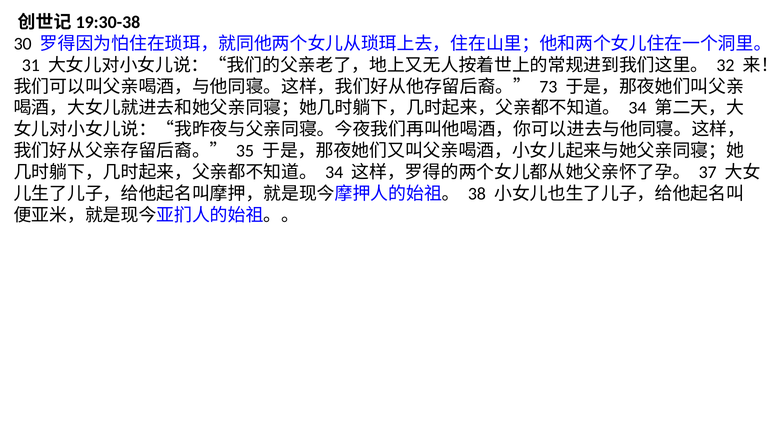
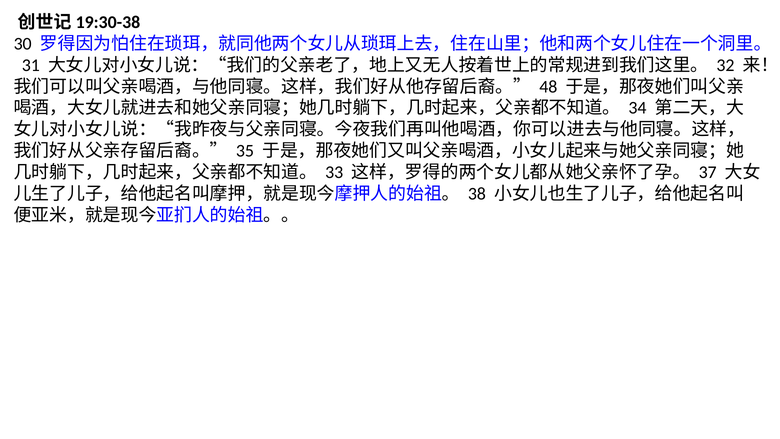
73: 73 -> 48
34 at (334, 172): 34 -> 33
